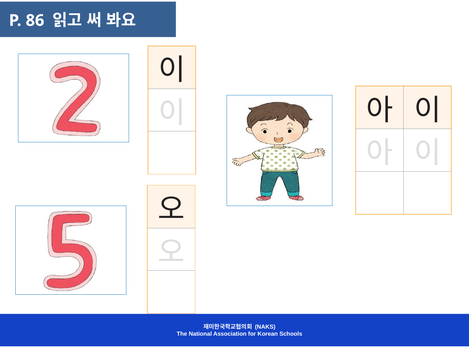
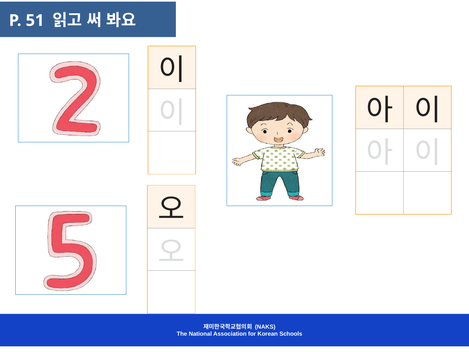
86: 86 -> 51
